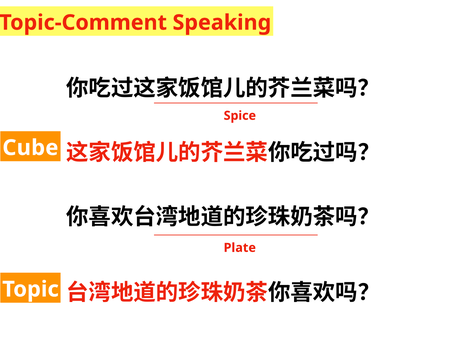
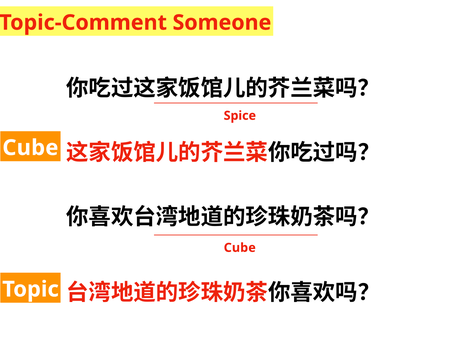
Speaking: Speaking -> Someone
Plate at (240, 247): Plate -> Cube
